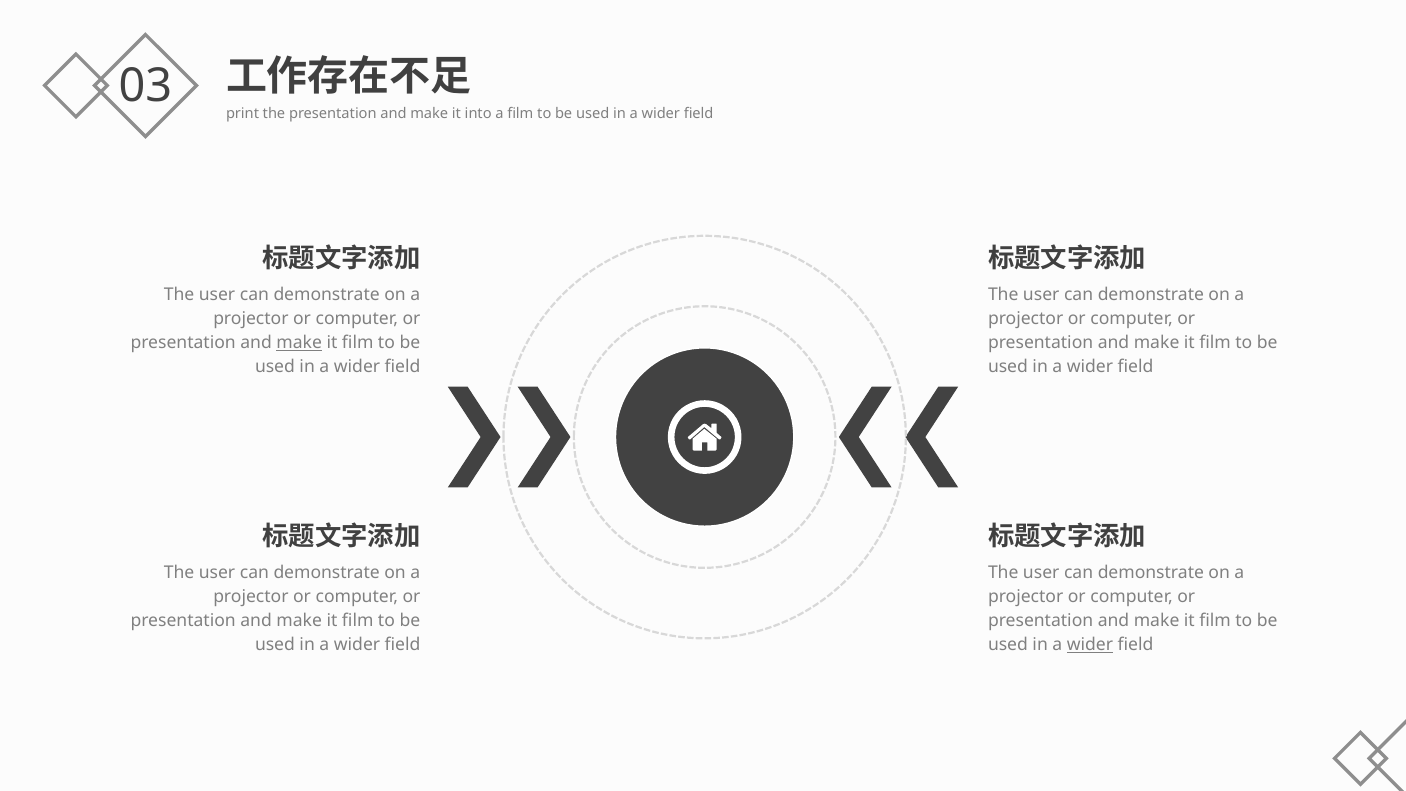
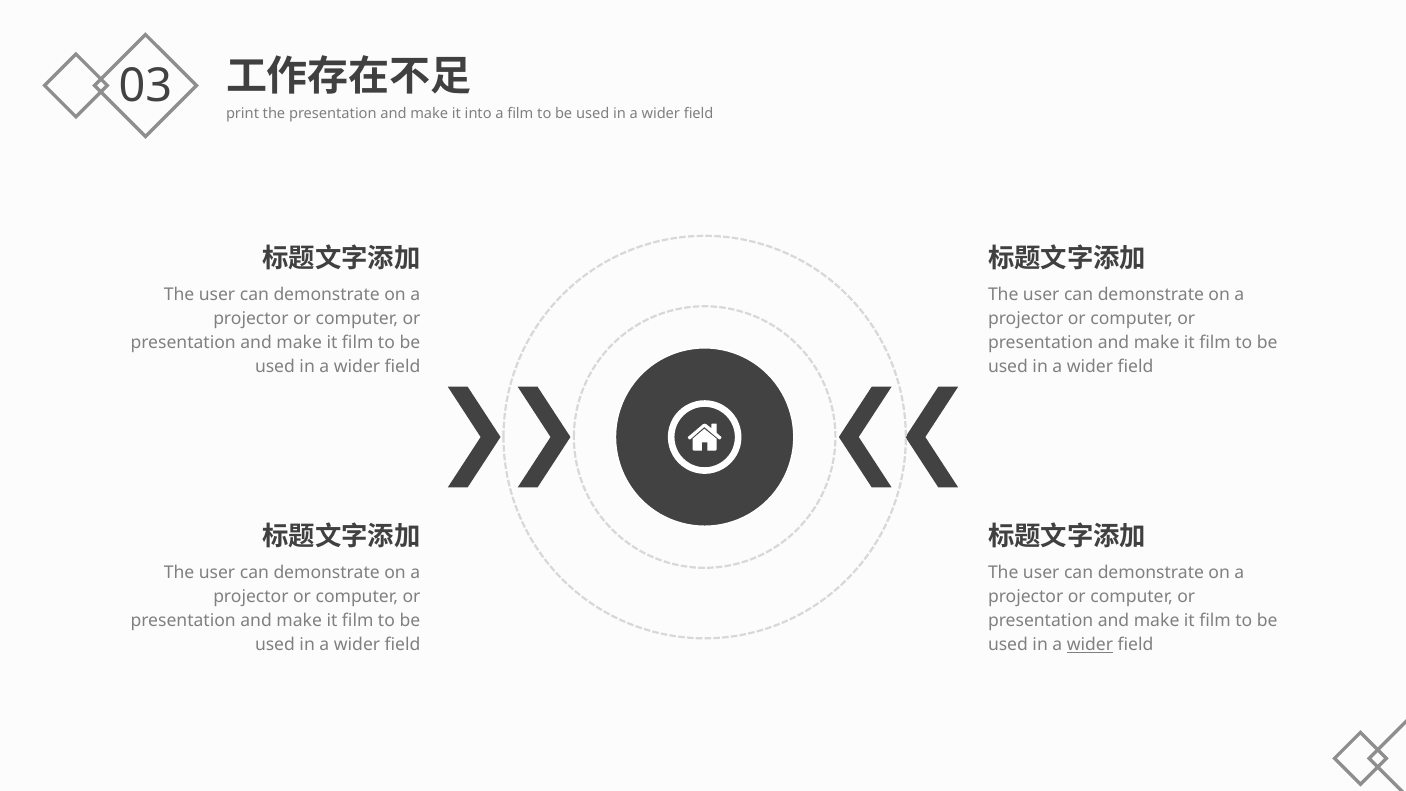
make at (299, 343) underline: present -> none
